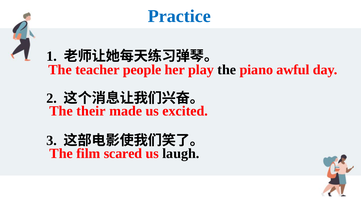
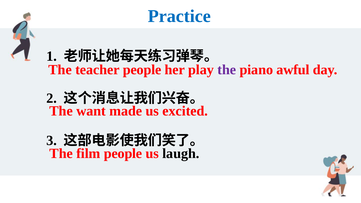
the at (227, 70) colour: black -> purple
their: their -> want
film scared: scared -> people
